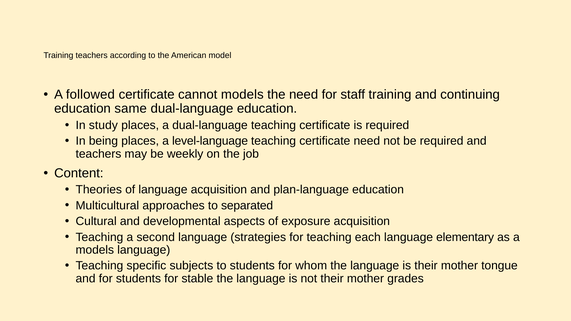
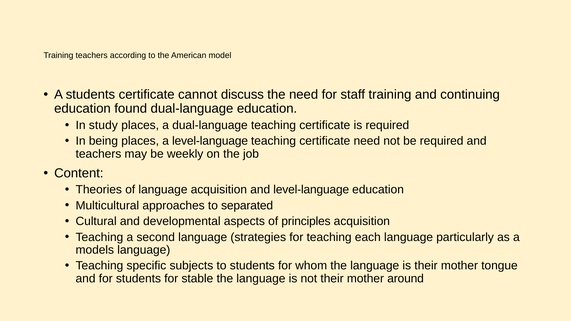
A followed: followed -> students
cannot models: models -> discuss
same: same -> found
and plan-language: plan-language -> level-language
exposure: exposure -> principles
elementary: elementary -> particularly
grades: grades -> around
